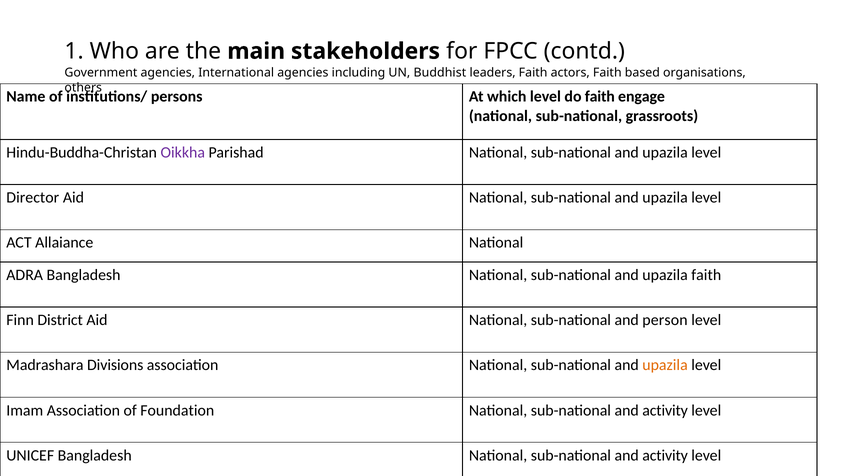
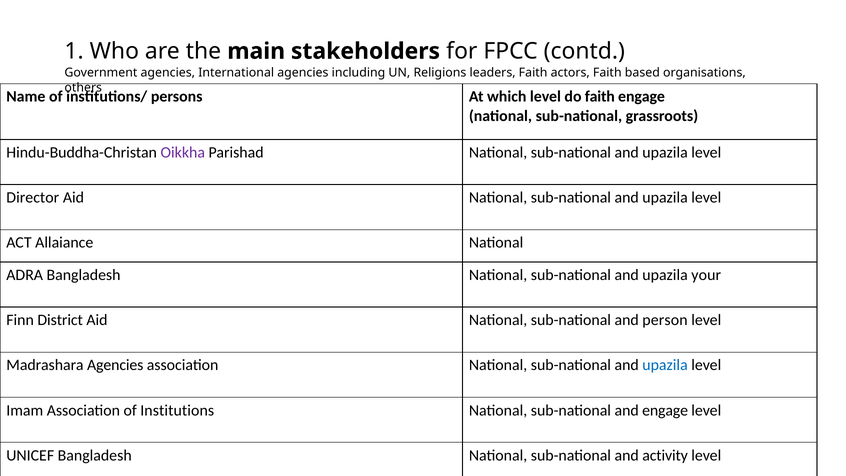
Buddhist: Buddhist -> Religions
upazila faith: faith -> your
Madrashara Divisions: Divisions -> Agencies
upazila at (665, 365) colour: orange -> blue
Foundation: Foundation -> Institutions
activity at (665, 410): activity -> engage
